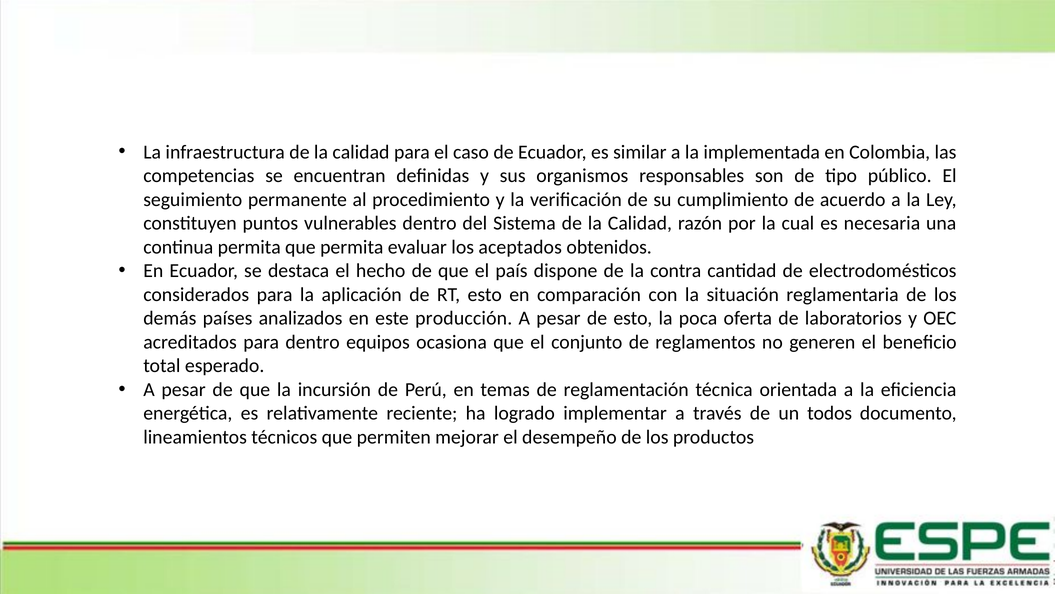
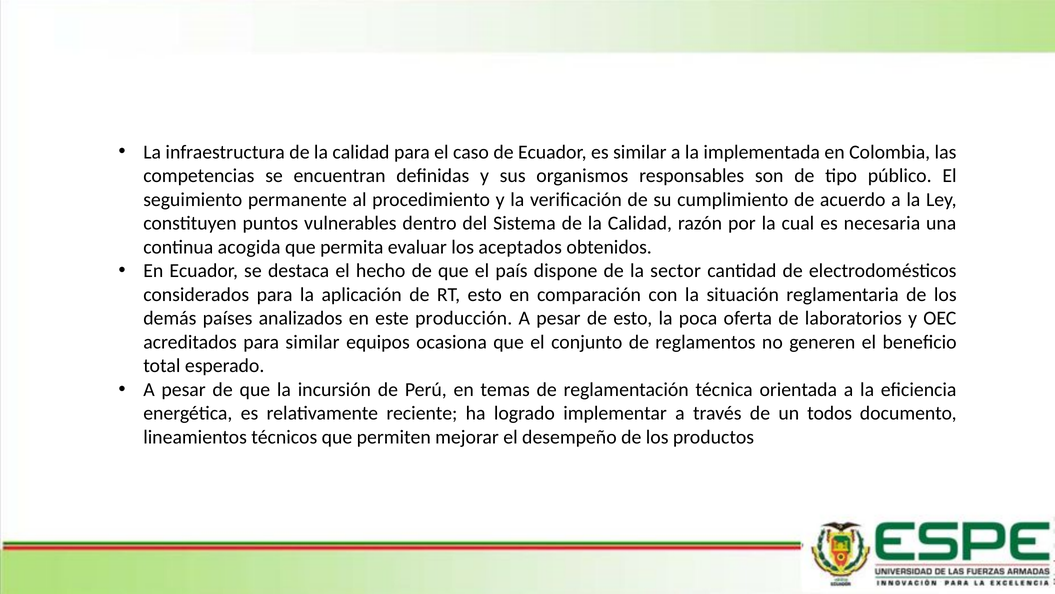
continua permita: permita -> acogida
contra: contra -> sector
para dentro: dentro -> similar
